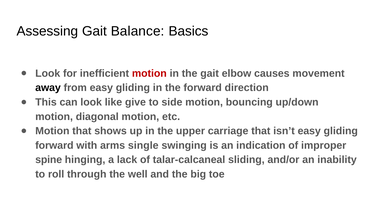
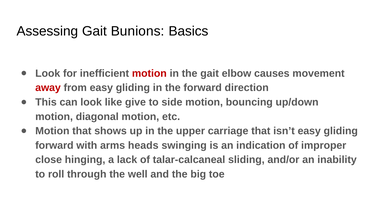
Balance: Balance -> Bunions
away colour: black -> red
single: single -> heads
spine: spine -> close
